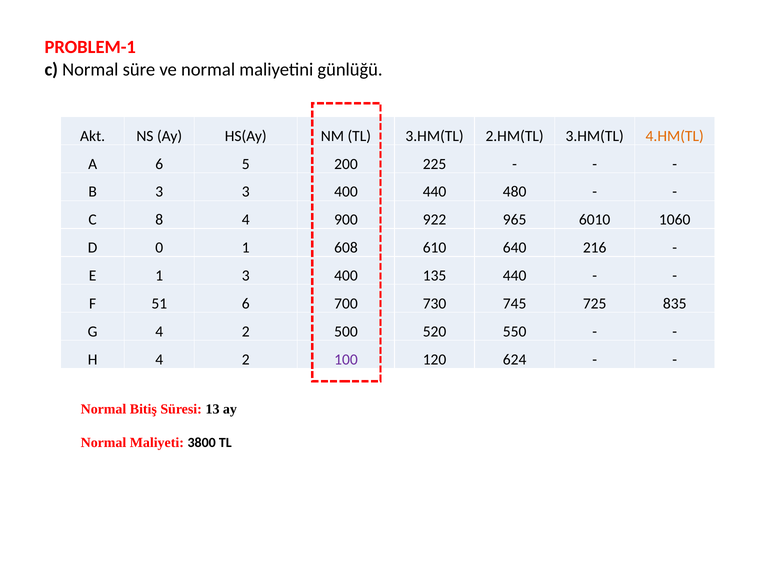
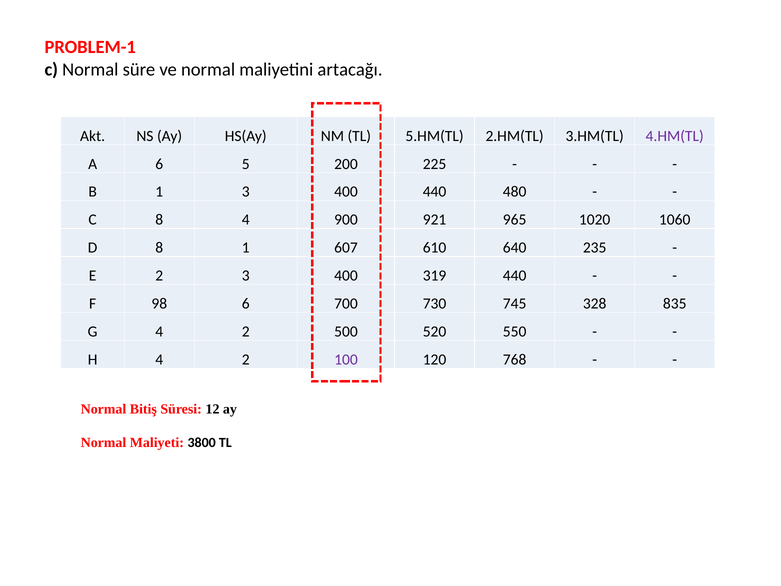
günlüğü: günlüğü -> artacağı
TL 3.HM(TL: 3.HM(TL -> 5.HM(TL
4.HM(TL colour: orange -> purple
B 3: 3 -> 1
922: 922 -> 921
6010: 6010 -> 1020
D 0: 0 -> 8
608: 608 -> 607
216: 216 -> 235
E 1: 1 -> 2
135: 135 -> 319
51: 51 -> 98
725: 725 -> 328
624: 624 -> 768
13: 13 -> 12
